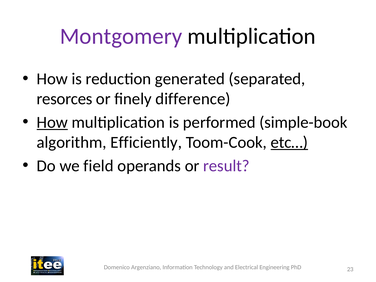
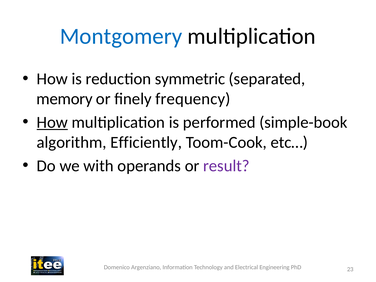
Montgomery colour: purple -> blue
generated: generated -> symmetric
resorces: resorces -> memory
difference: difference -> frequency
etc… underline: present -> none
field: field -> with
